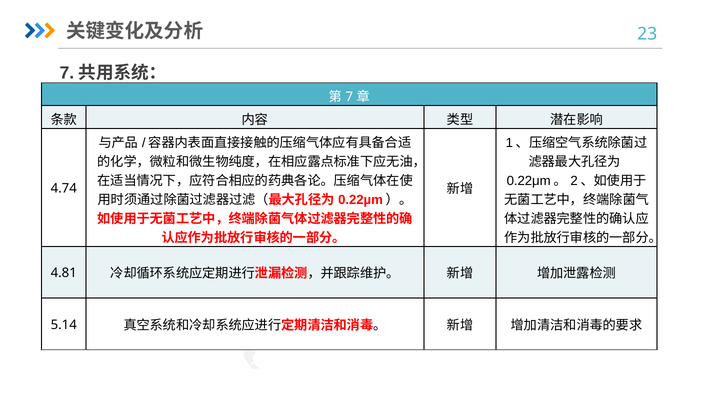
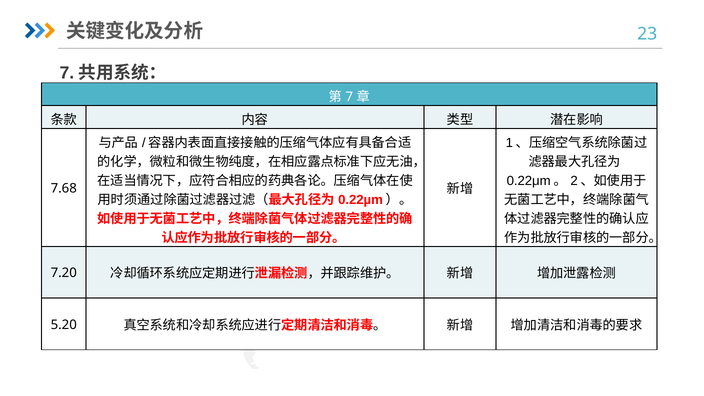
4.74: 4.74 -> 7.68
4.81: 4.81 -> 7.20
5.14: 5.14 -> 5.20
